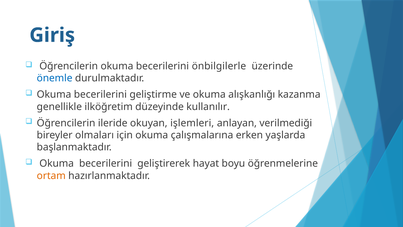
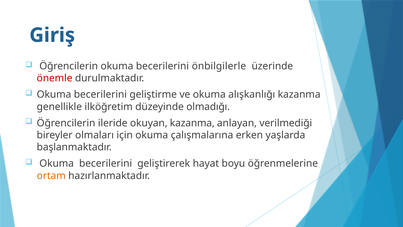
önemle colour: blue -> red
kullanılır: kullanılır -> olmadığı
okuyan işlemleri: işlemleri -> kazanma
